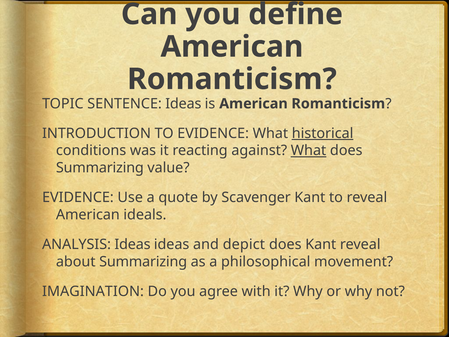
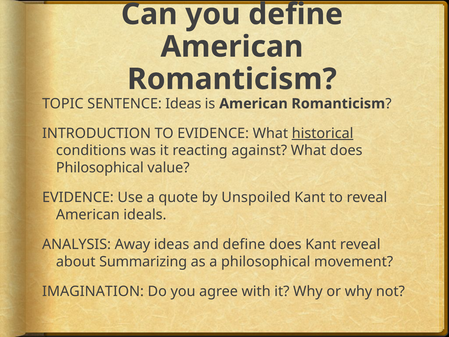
What at (309, 150) underline: present -> none
Summarizing at (100, 168): Summarizing -> Philosophical
Scavenger: Scavenger -> Unspoiled
ANALYSIS Ideas: Ideas -> Away
and depict: depict -> define
